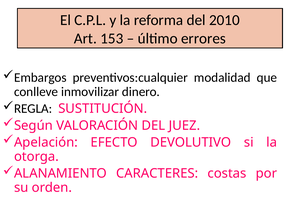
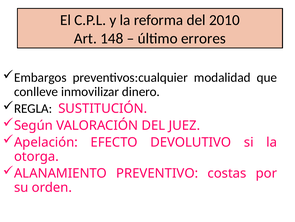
153: 153 -> 148
CARACTERES: CARACTERES -> PREVENTIVO
